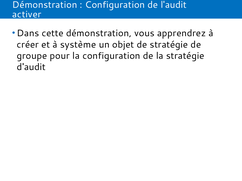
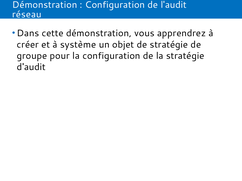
activer: activer -> réseau
